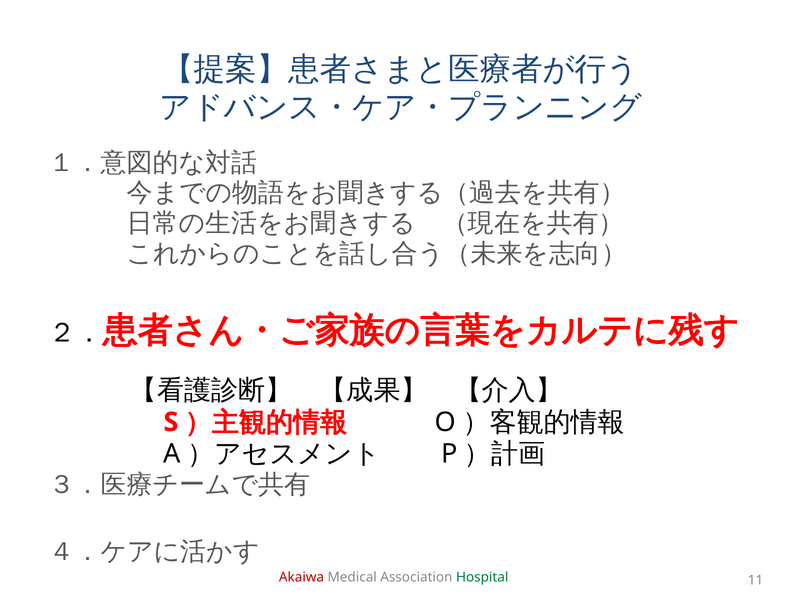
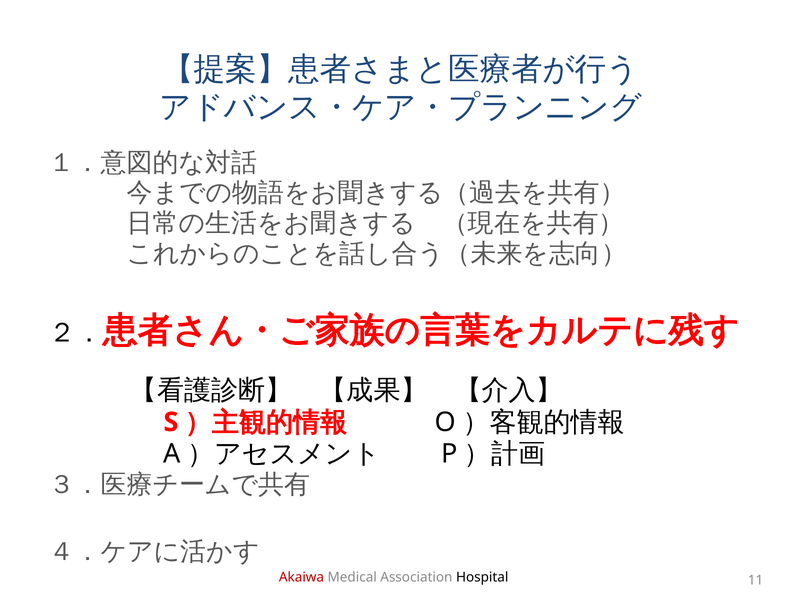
Hospital colour: green -> black
